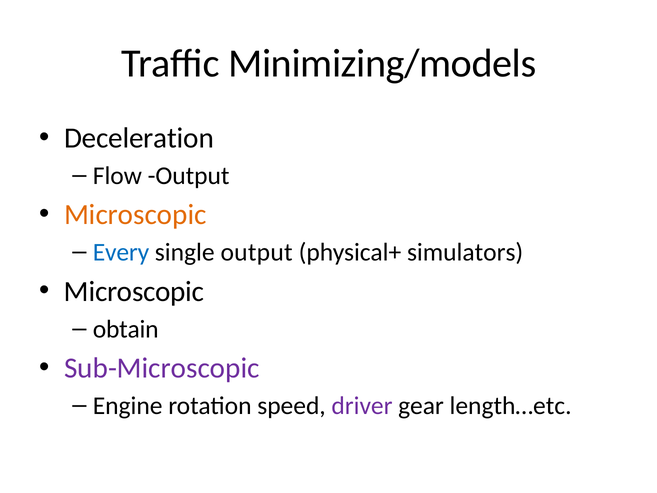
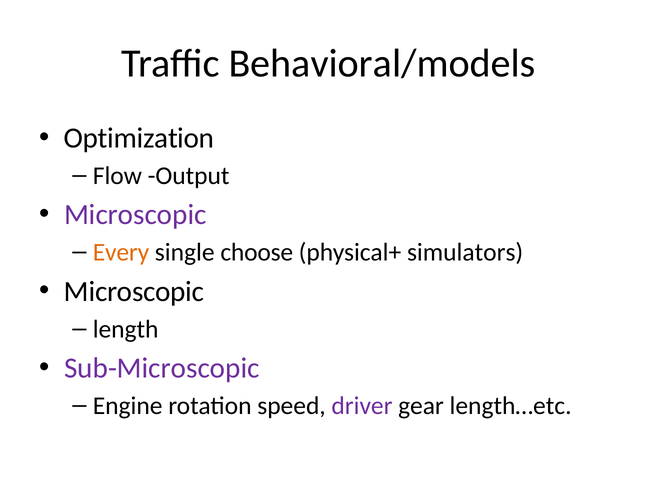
Minimizing/models: Minimizing/models -> Behavioral/models
Deceleration: Deceleration -> Optimization
Microscopic at (135, 215) colour: orange -> purple
Every colour: blue -> orange
single output: output -> choose
obtain: obtain -> length
